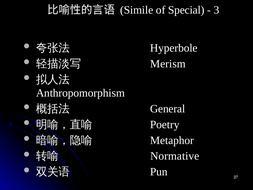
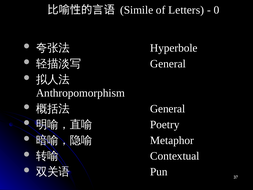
Special: Special -> Letters
3: 3 -> 0
Merism at (168, 64): Merism -> General
Normative: Normative -> Contextual
